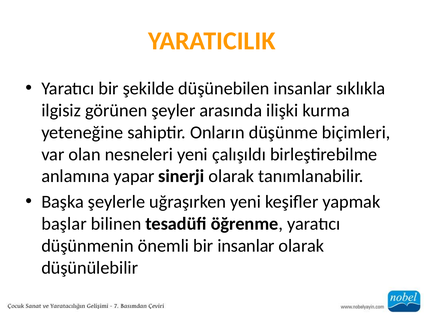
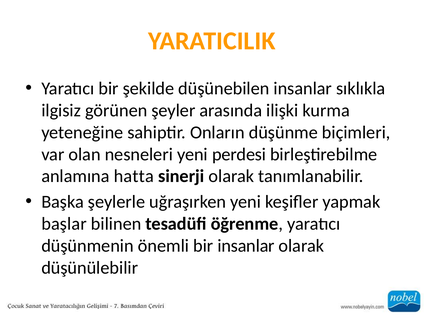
çalışıldı: çalışıldı -> perdesi
yapar: yapar -> hatta
